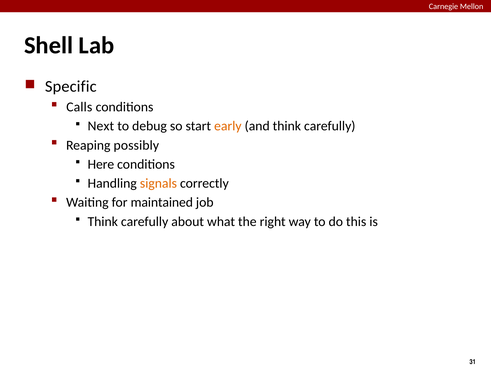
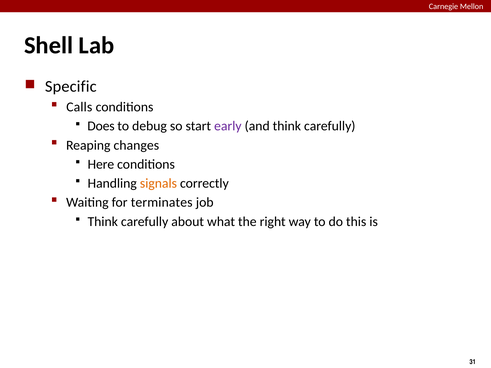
Next: Next -> Does
early colour: orange -> purple
possibly: possibly -> changes
maintained: maintained -> terminates
